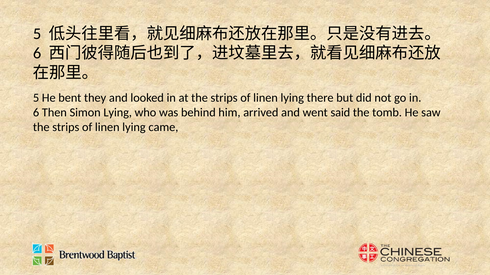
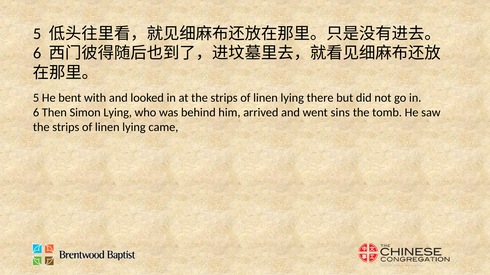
they: they -> with
said: said -> sins
